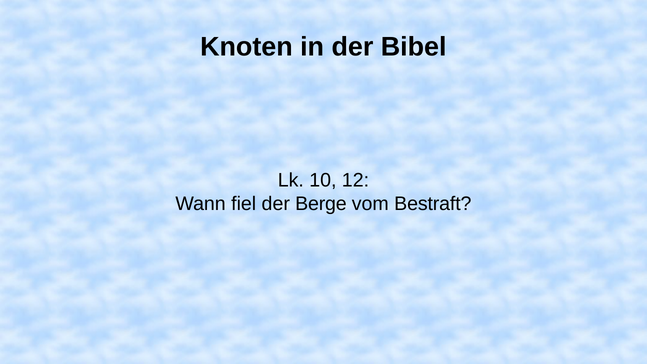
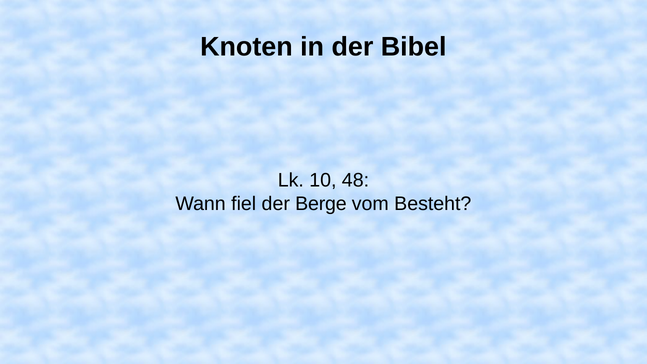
12: 12 -> 48
Bestraft: Bestraft -> Besteht
